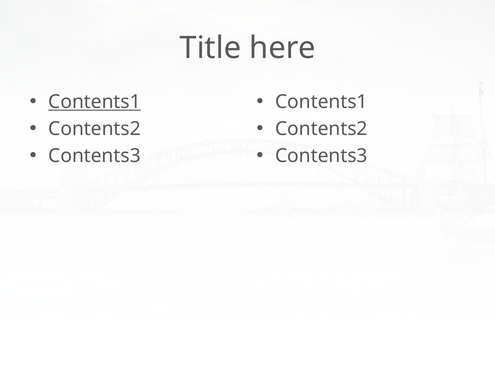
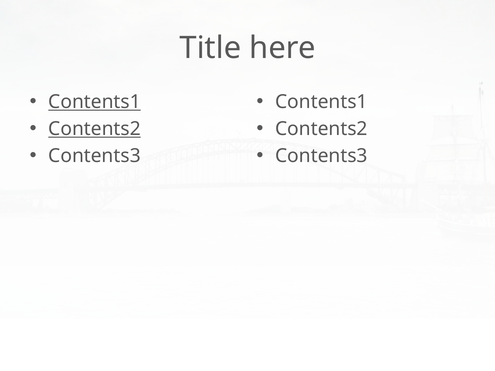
Contents2 at (95, 129) underline: none -> present
